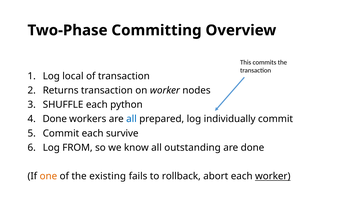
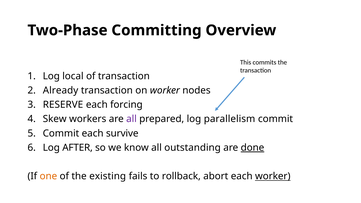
Returns: Returns -> Already
SHUFFLE: SHUFFLE -> RESERVE
python: python -> forcing
Done at (55, 119): Done -> Skew
all at (131, 119) colour: blue -> purple
individually: individually -> parallelism
FROM: FROM -> AFTER
done at (252, 148) underline: none -> present
